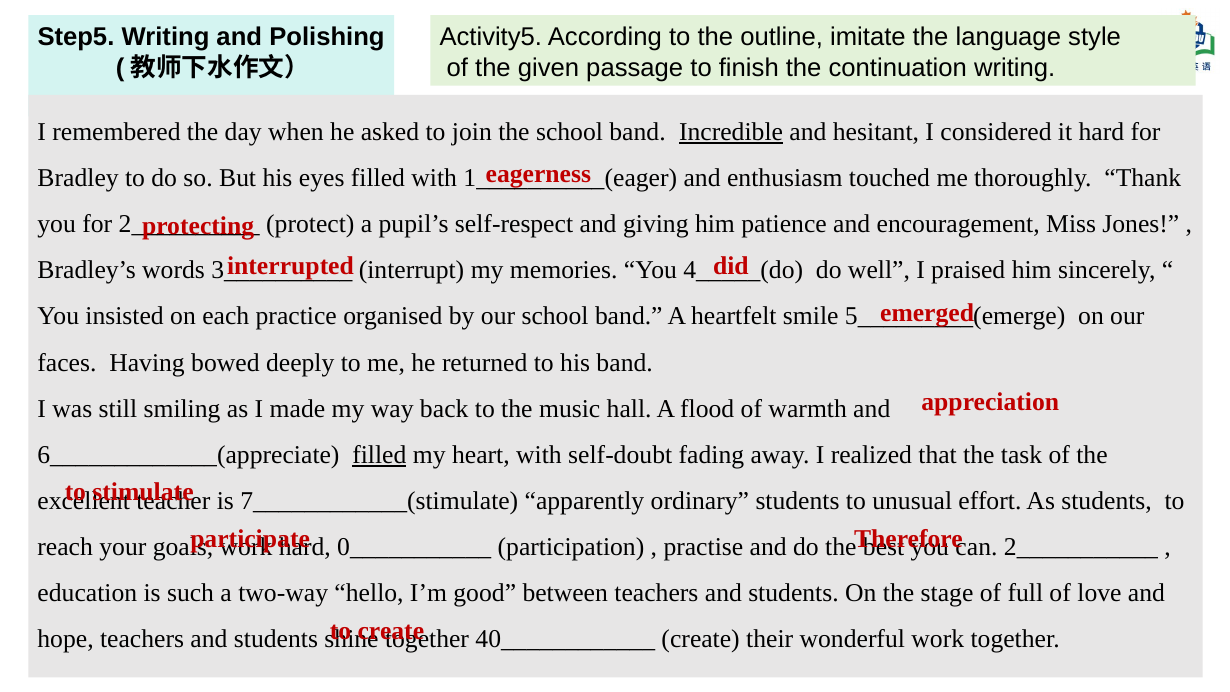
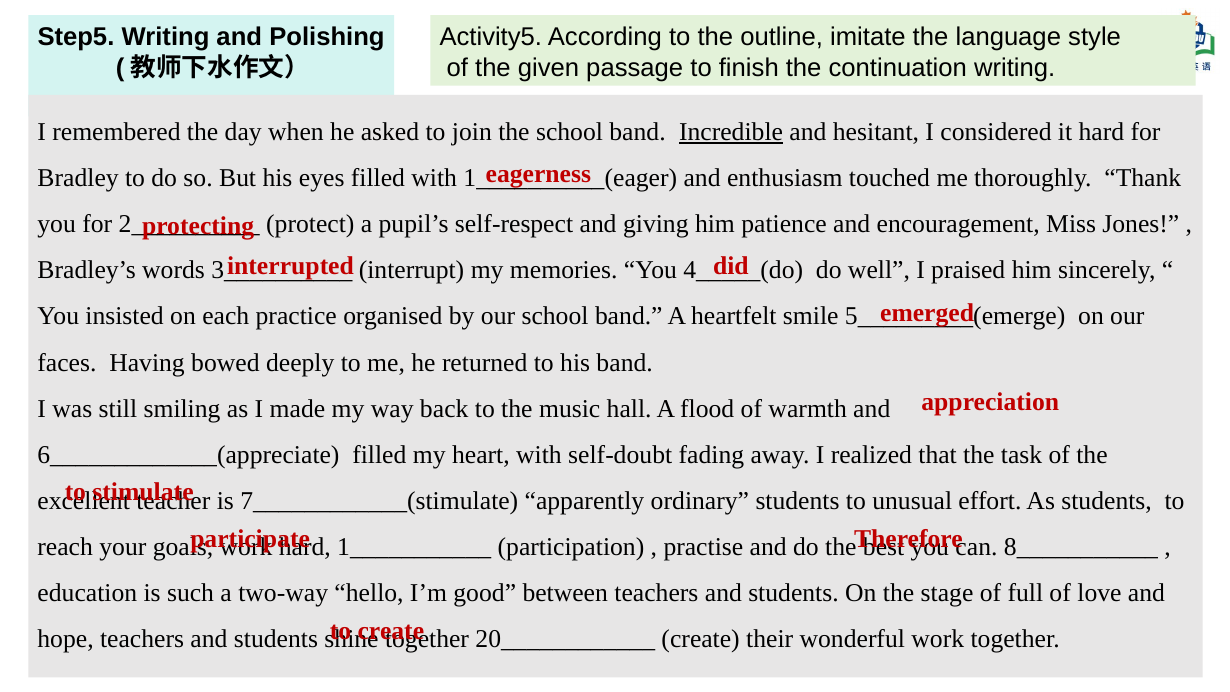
filled at (379, 455) underline: present -> none
0___________: 0___________ -> 1___________
2___________: 2___________ -> 8___________
40____________: 40____________ -> 20____________
